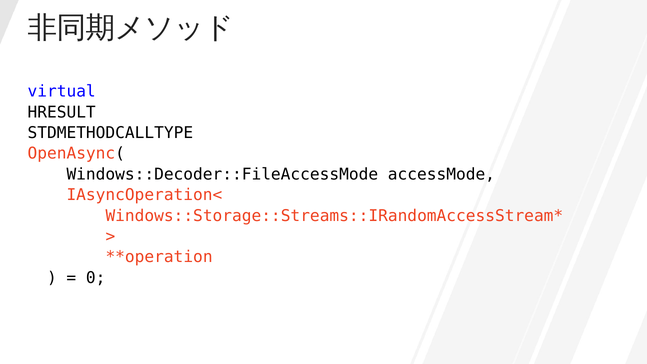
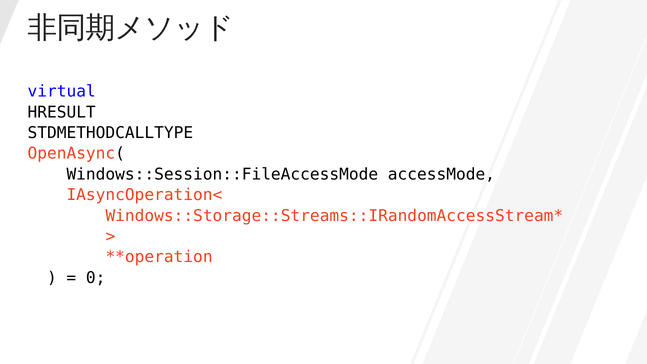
Windows::Decoder::FileAccessMode: Windows::Decoder::FileAccessMode -> Windows::Session::FileAccessMode
